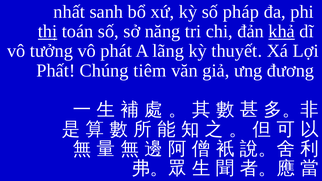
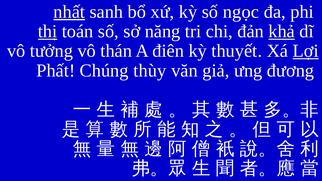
nhất underline: none -> present
pháp: pháp -> ngọc
phát: phát -> thán
lãng: lãng -> điên
Lợi underline: none -> present
tiêm: tiêm -> thùy
